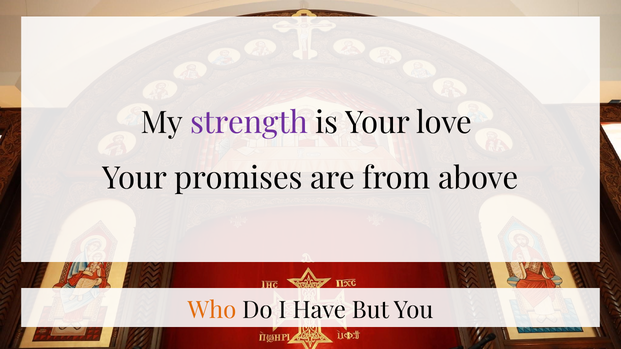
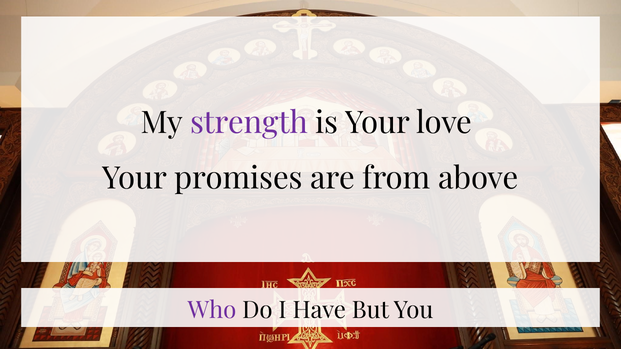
Who colour: orange -> purple
